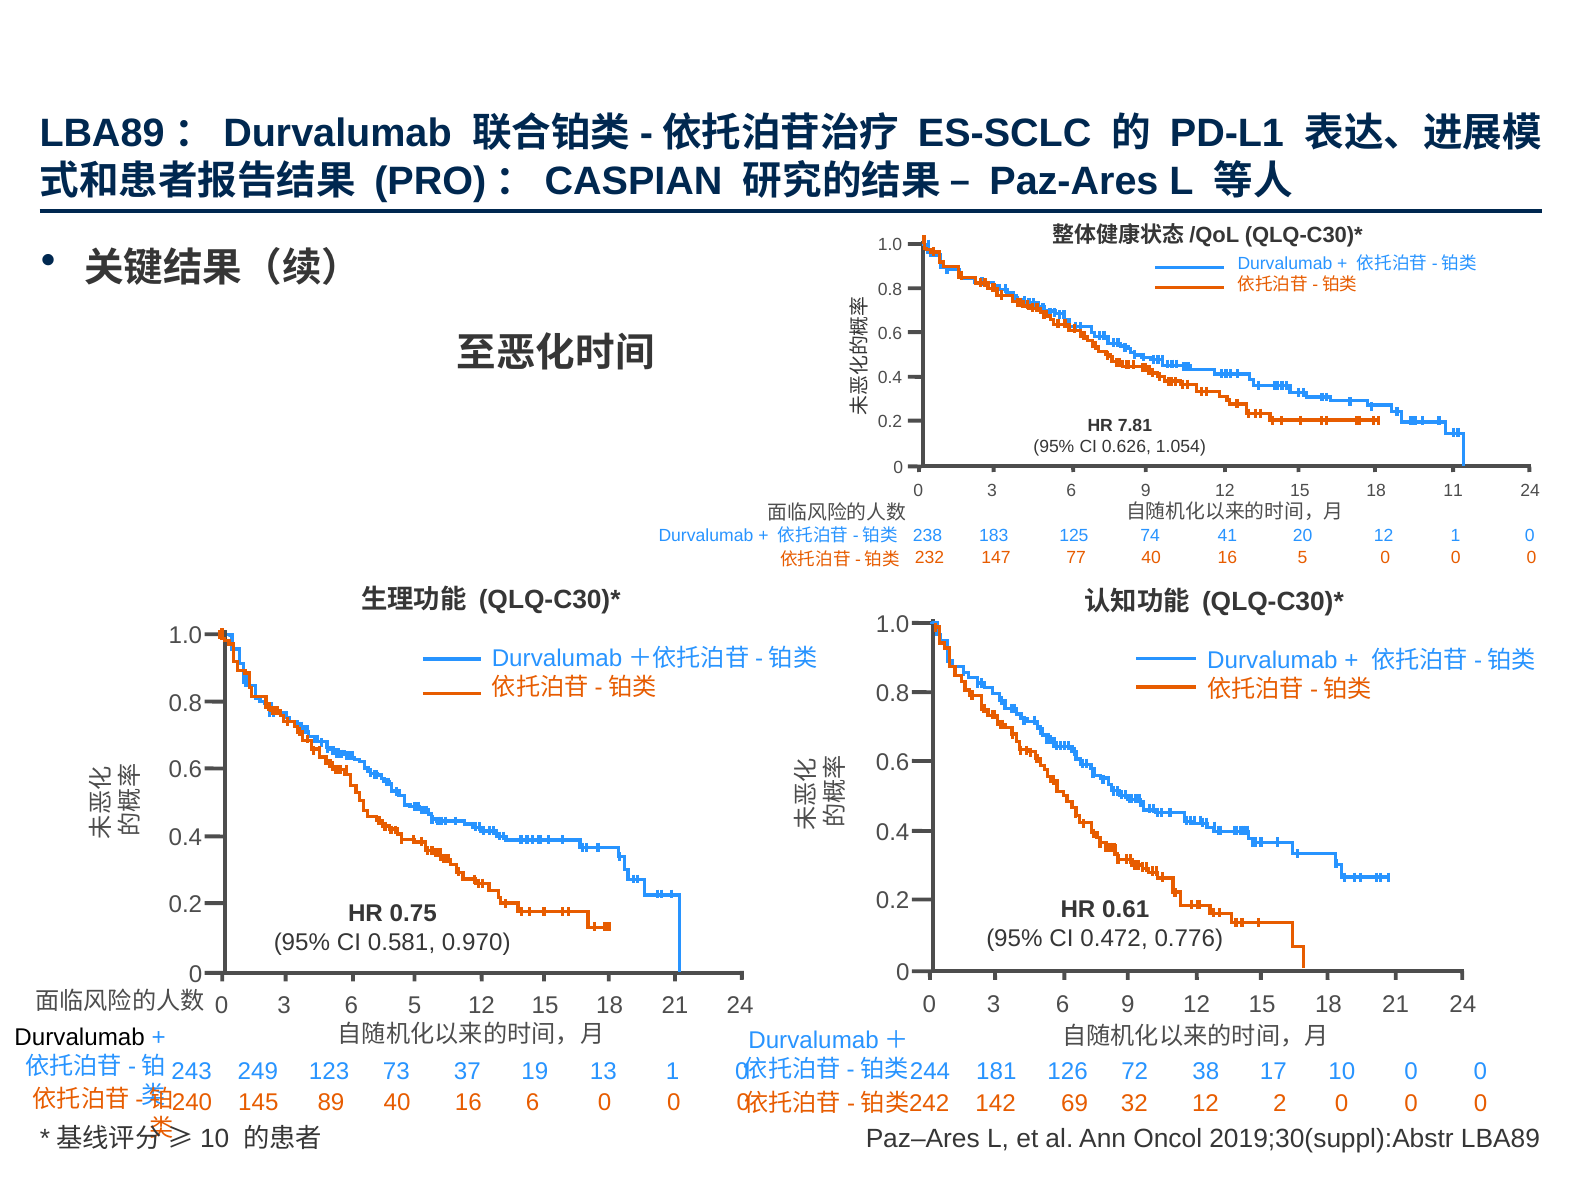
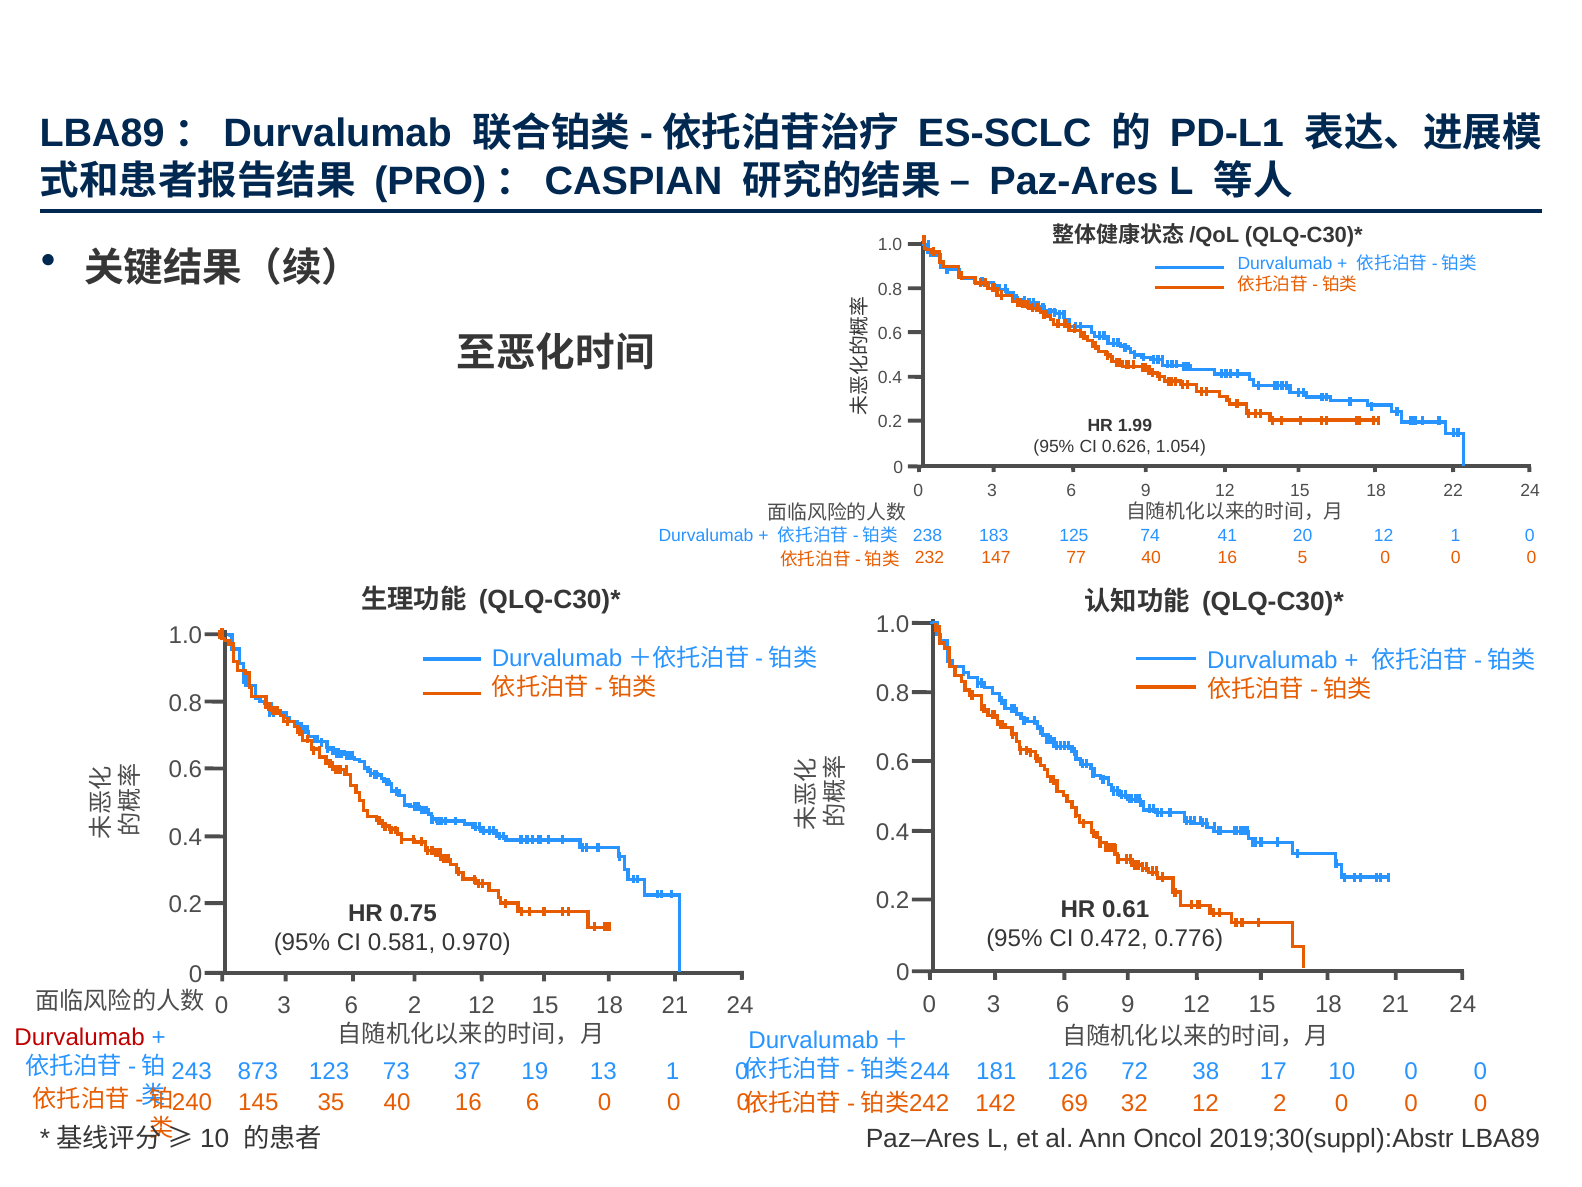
7.81: 7.81 -> 1.99
11: 11 -> 22
6 5: 5 -> 2
Durvalumab at (80, 1037) colour: black -> red
249: 249 -> 873
89: 89 -> 35
